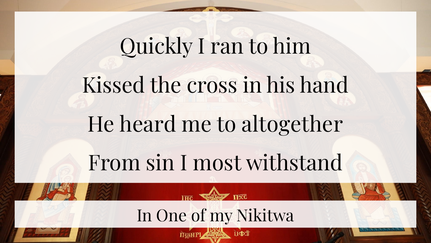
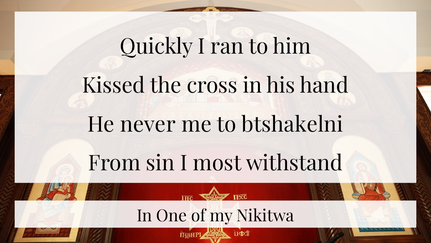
heard: heard -> never
altogether: altogether -> btshakelni
